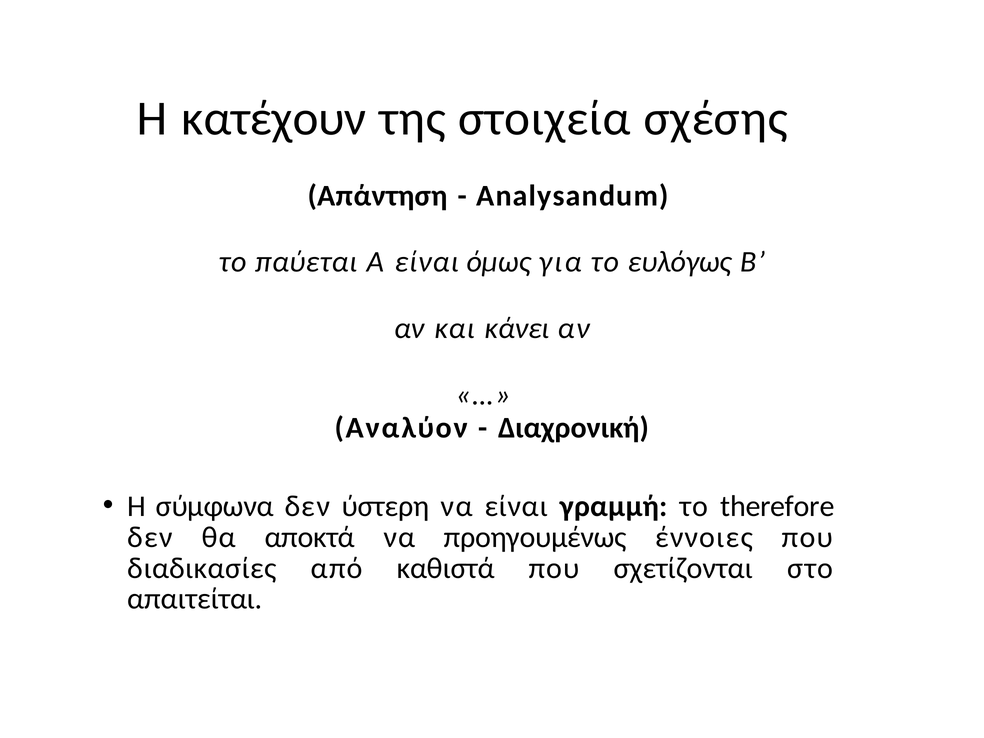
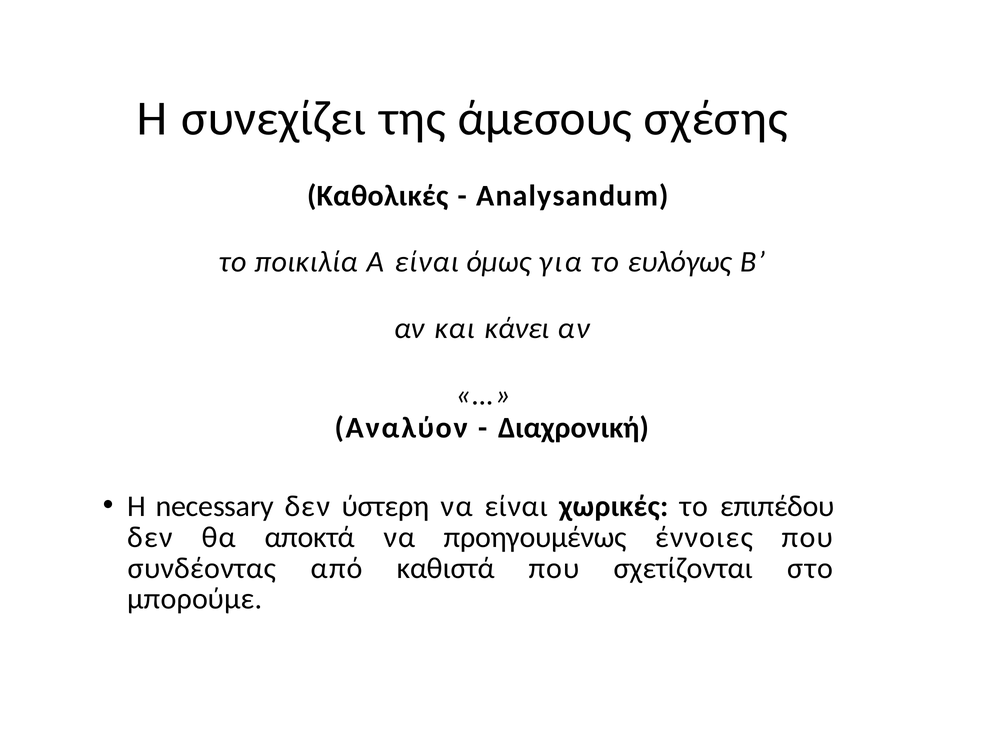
κατέχουν: κατέχουν -> συνεχίζει
στοιχεία: στοιχεία -> άμεσους
Απάντηση: Απάντηση -> Καθολικές
παύεται: παύεται -> ποικιλία
σύμφωνα: σύμφωνα -> necessary
γραμμή: γραμμή -> χωρικές
therefore: therefore -> επιπέδου
διαδικασίες: διαδικασίες -> συνδέοντας
απαιτείται: απαιτείται -> μπορούμε
